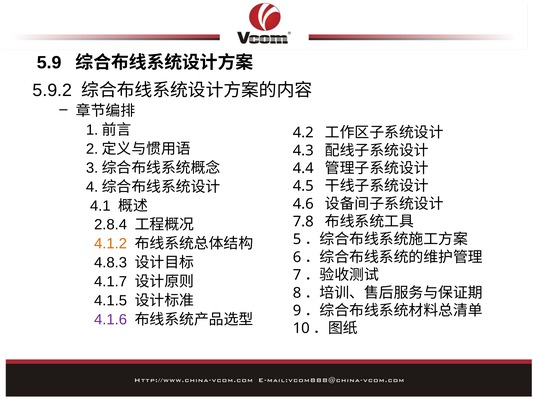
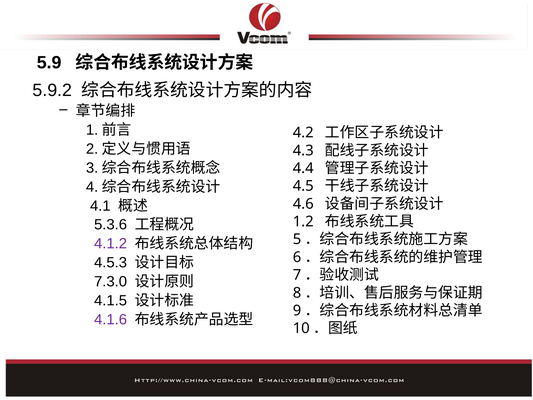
7.8: 7.8 -> 1.2
2.8.4: 2.8.4 -> 5.3.6
4.1.2 colour: orange -> purple
4.8.3: 4.8.3 -> 4.5.3
4.1.7: 4.1.7 -> 7.3.0
